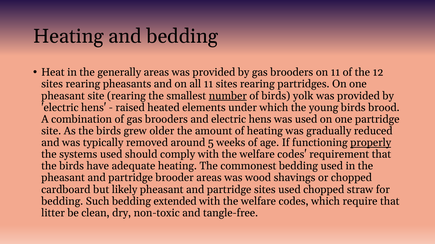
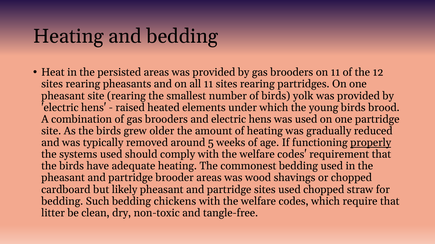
generally: generally -> persisted
number underline: present -> none
extended: extended -> chickens
